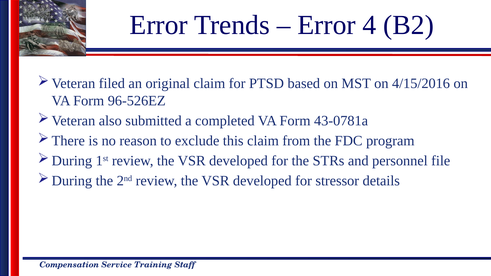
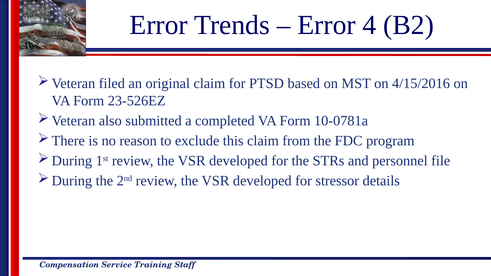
96-526EZ: 96-526EZ -> 23-526EZ
43-0781a: 43-0781a -> 10-0781a
